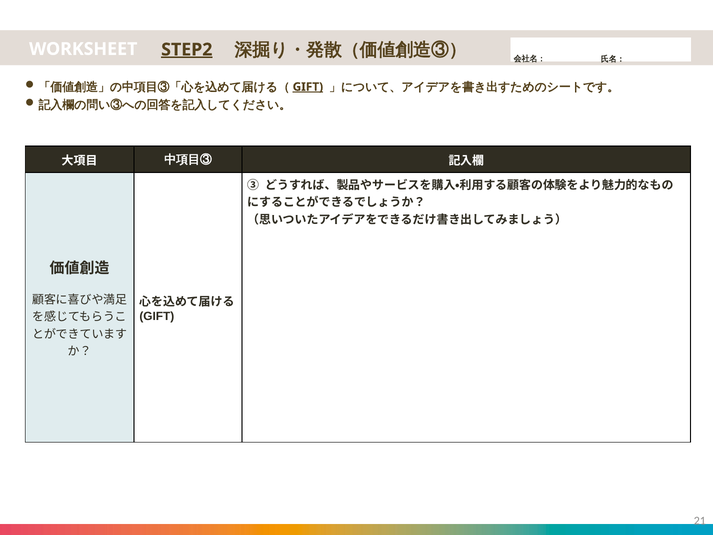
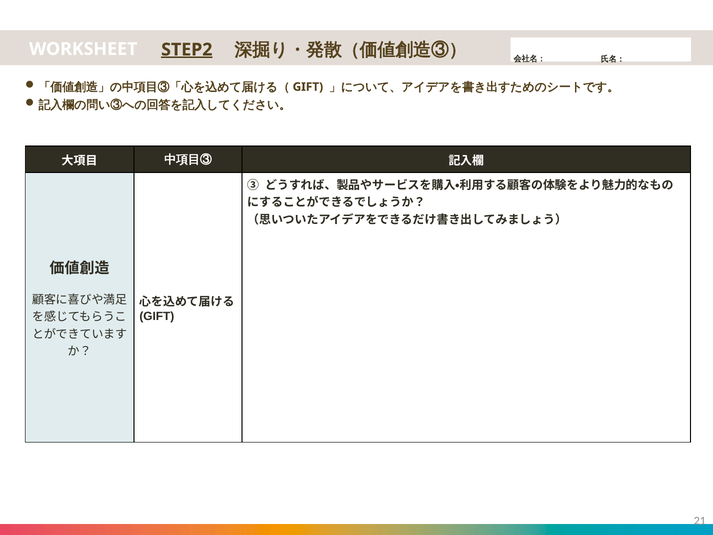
GIFT at (308, 87) underline: present -> none
